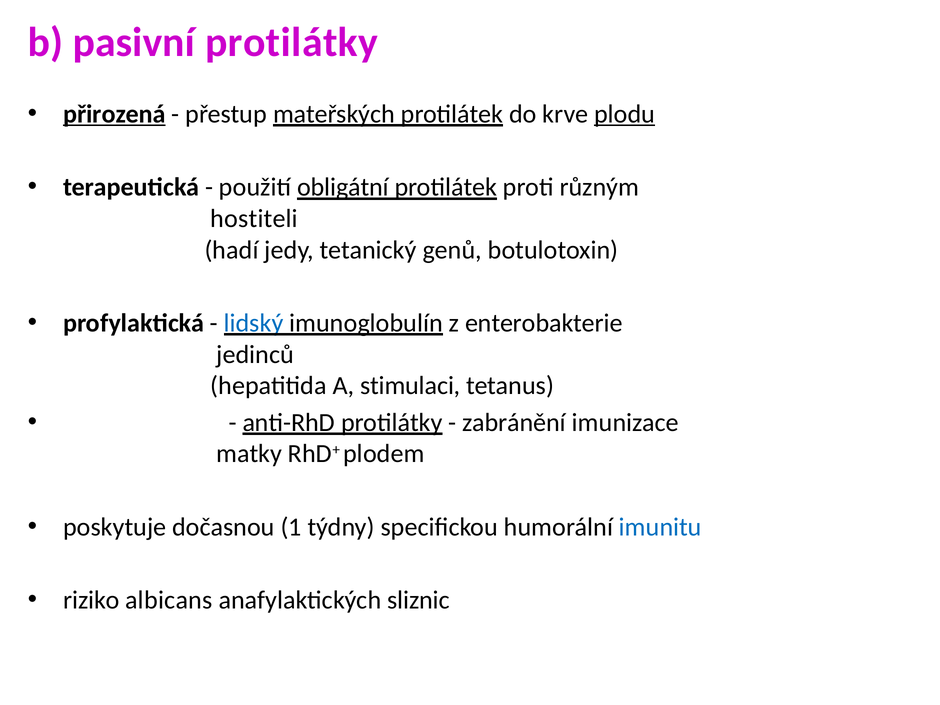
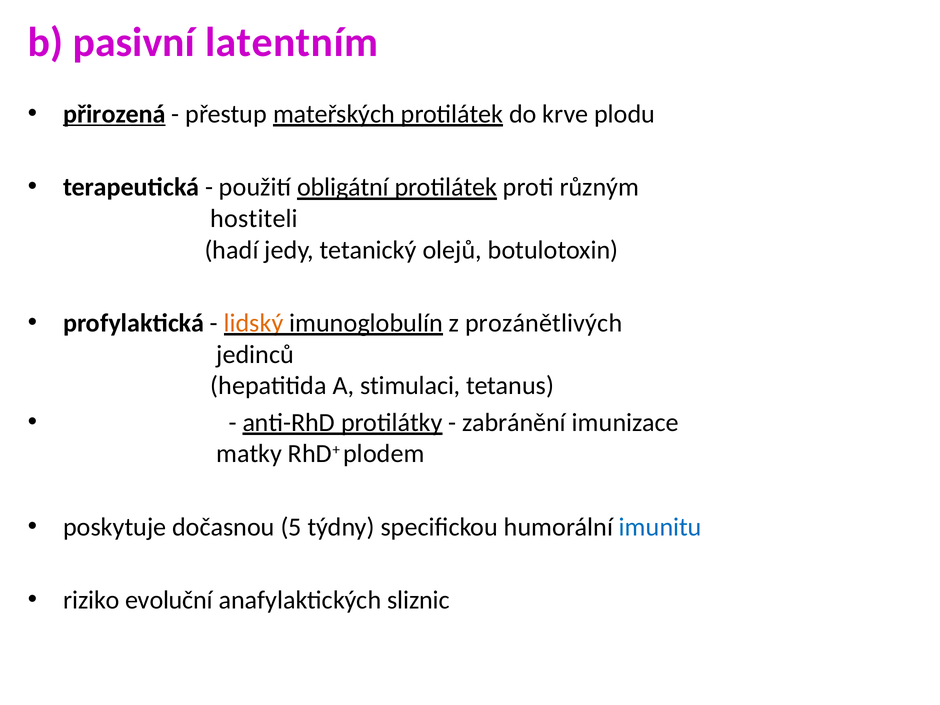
pasivní protilátky: protilátky -> latentním
plodu underline: present -> none
genů: genů -> olejů
lidský colour: blue -> orange
enterobakterie: enterobakterie -> prozánětlivých
1: 1 -> 5
albicans: albicans -> evoluční
